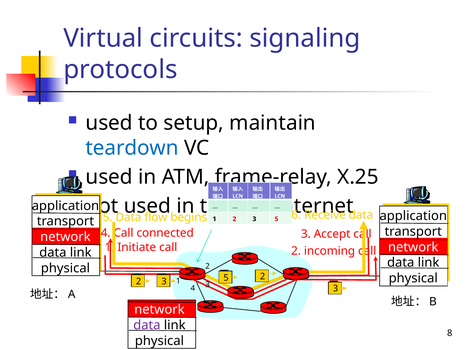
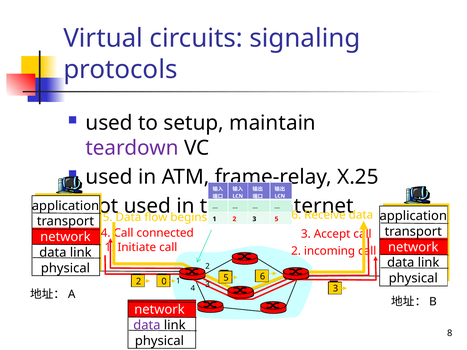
teardown colour: blue -> purple
3 at (164, 282): 3 -> 0
5 2: 2 -> 6
